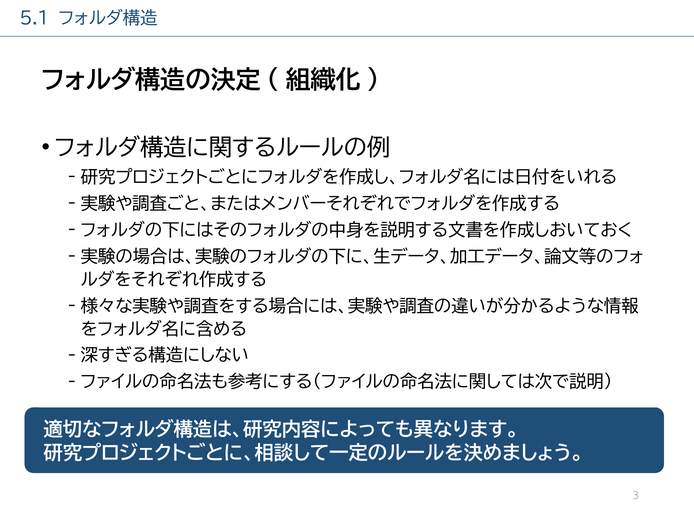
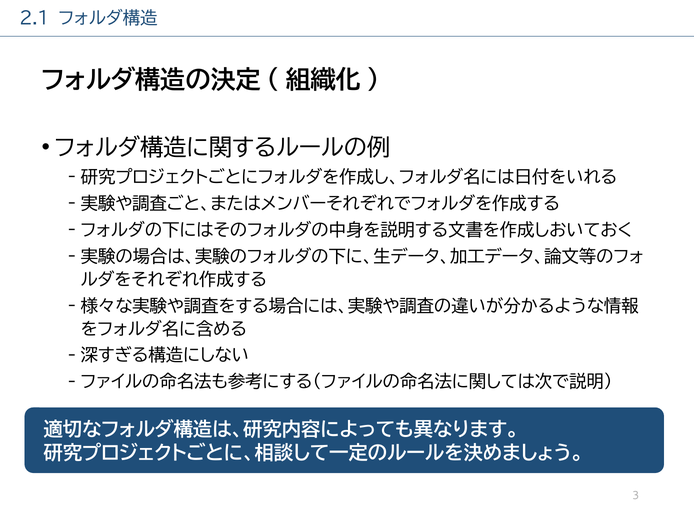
5.1: 5.1 -> 2.1
